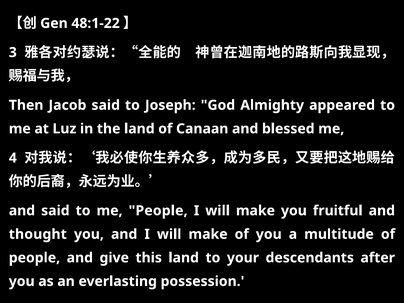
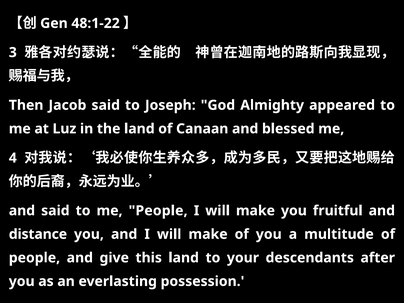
thought: thought -> distance
